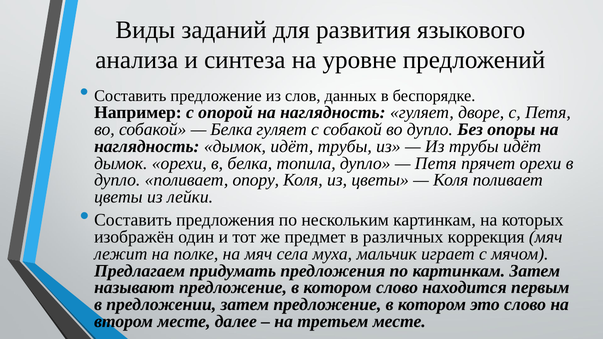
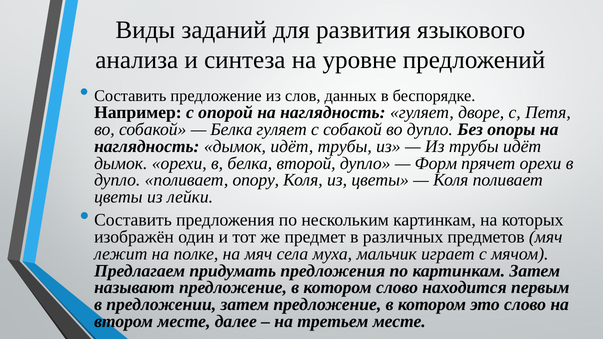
топила: топила -> второй
Петя at (436, 163): Петя -> Форм
коррекция: коррекция -> предметов
